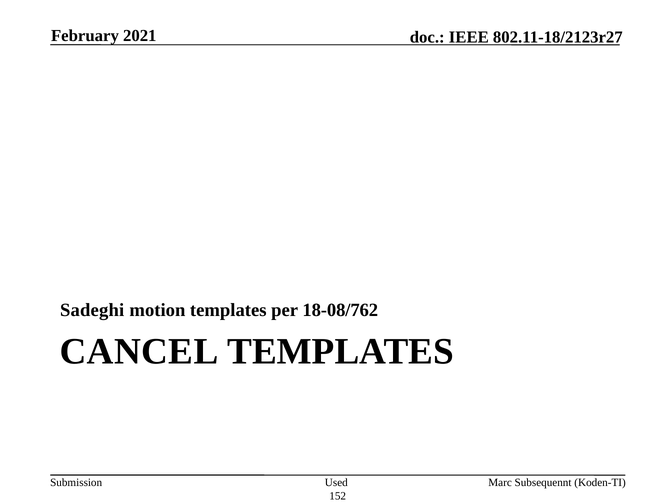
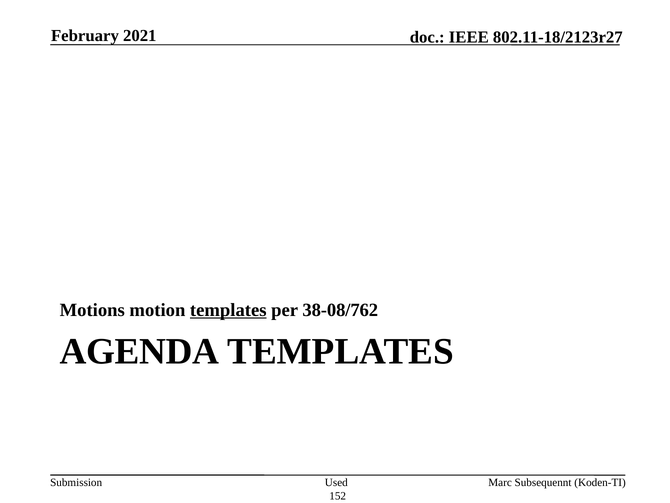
Sadeghi: Sadeghi -> Motions
templates at (228, 310) underline: none -> present
18-08/762: 18-08/762 -> 38-08/762
CANCEL: CANCEL -> AGENDA
